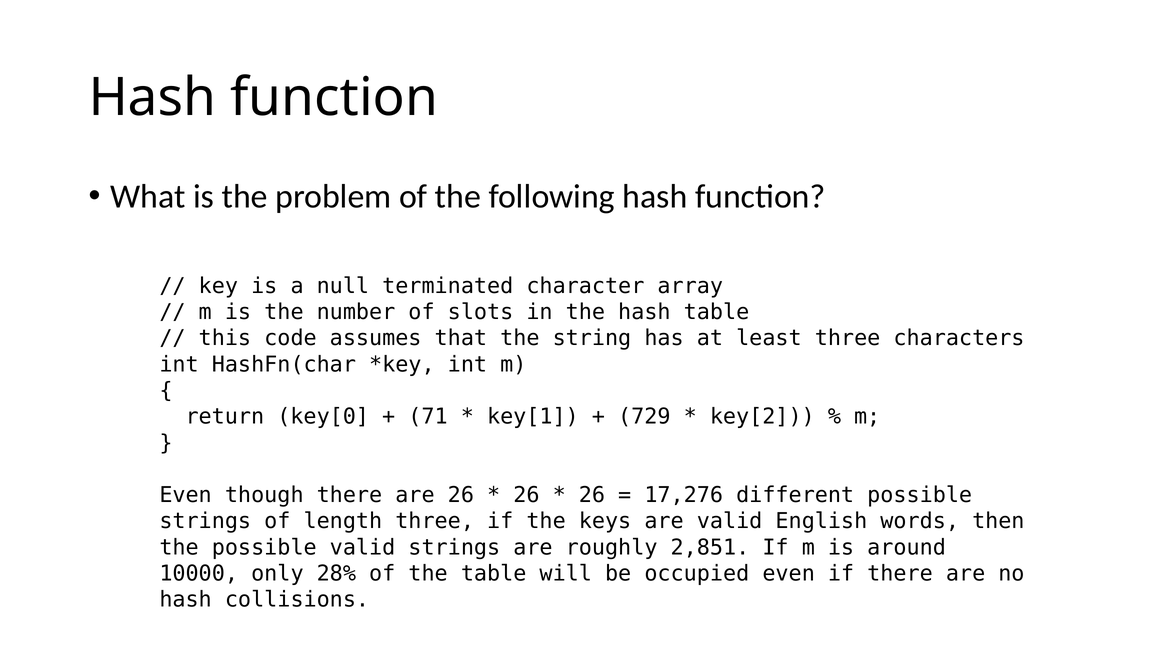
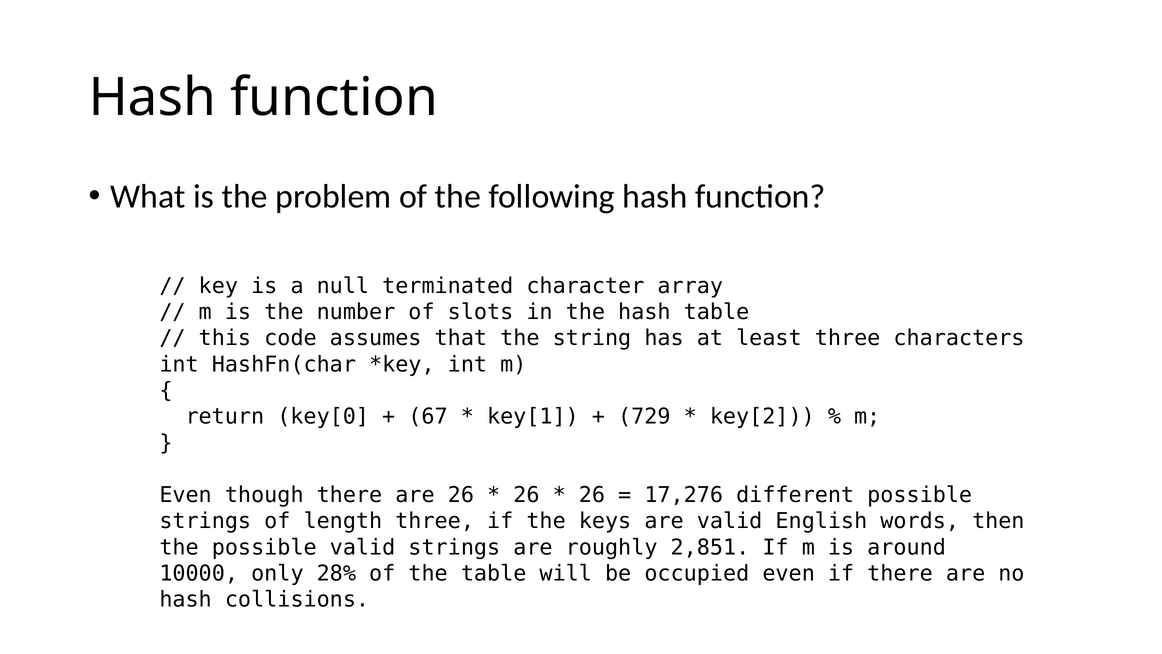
71: 71 -> 67
